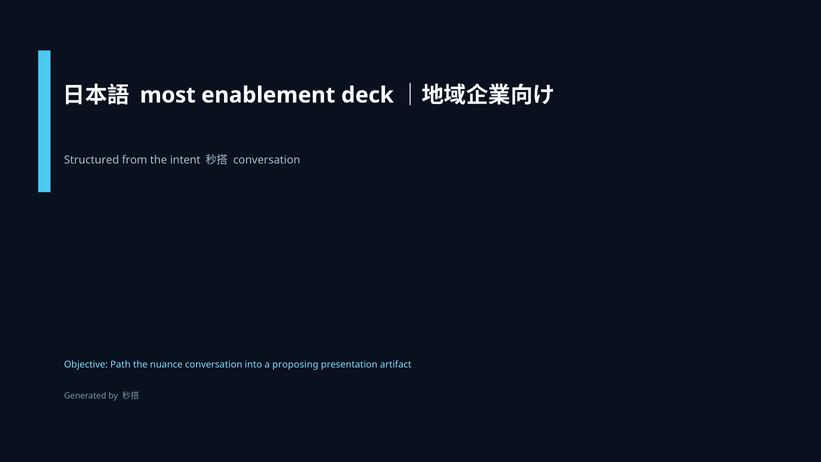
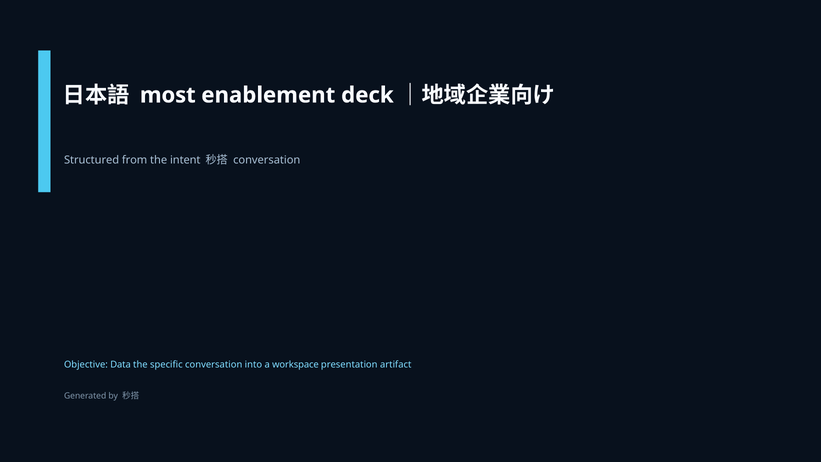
Path: Path -> Data
nuance: nuance -> specific
proposing: proposing -> workspace
